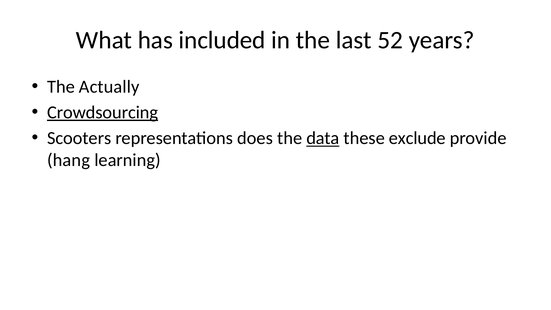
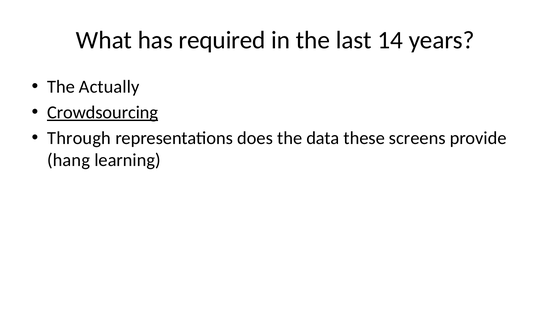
included: included -> required
52: 52 -> 14
Scooters: Scooters -> Through
data underline: present -> none
exclude: exclude -> screens
